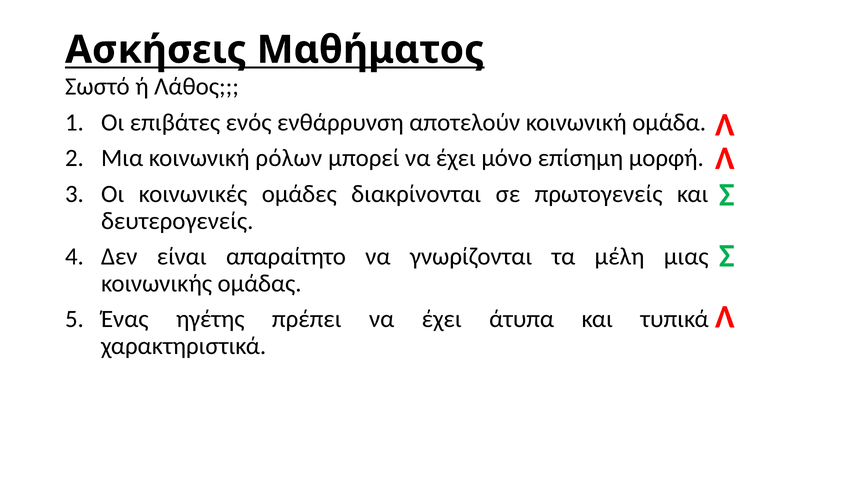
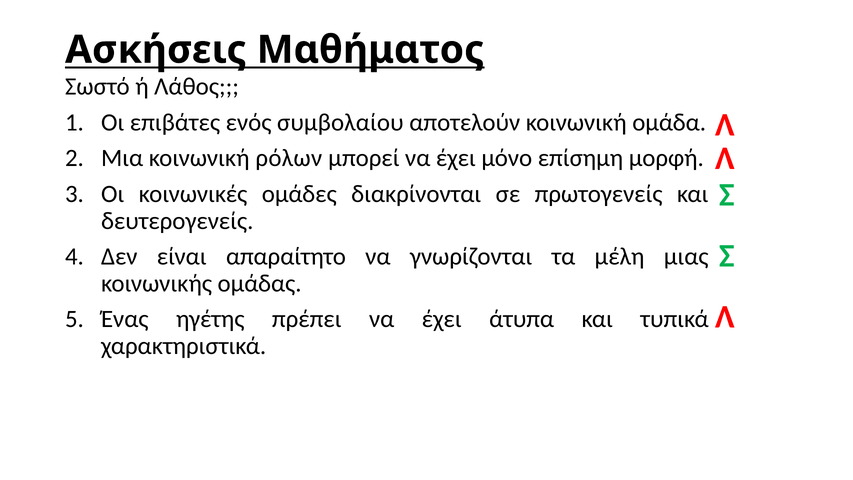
ενθάρρυνση: ενθάρρυνση -> συμβολαίου
